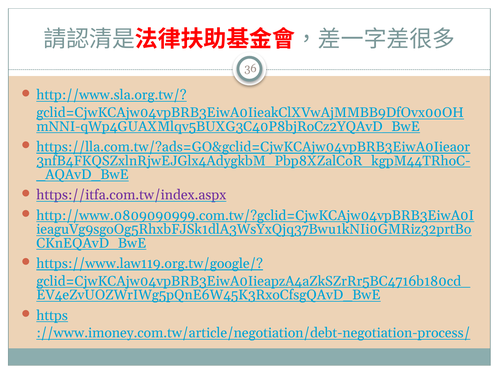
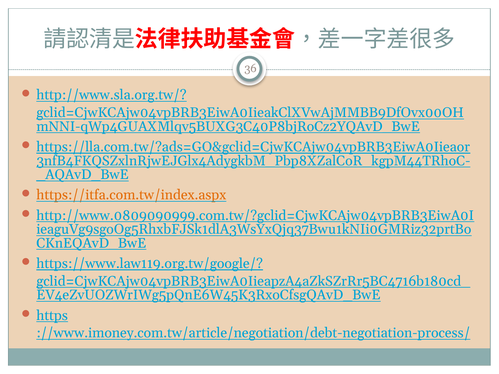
https://itfa.com.tw/index.aspx colour: purple -> orange
